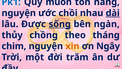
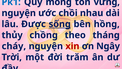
muôn: muôn -> mong
nắng: nắng -> vững
dài underline: present -> none
ngàn: ngàn -> hồng
chim: chim -> cháy
xin colour: orange -> red
